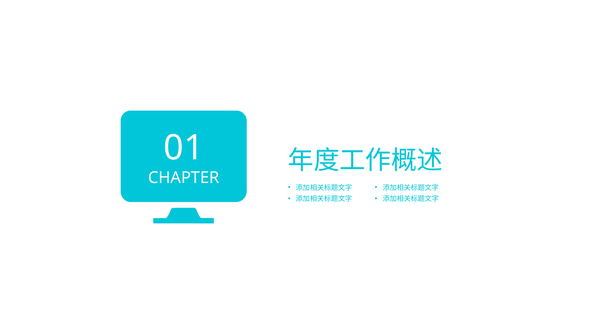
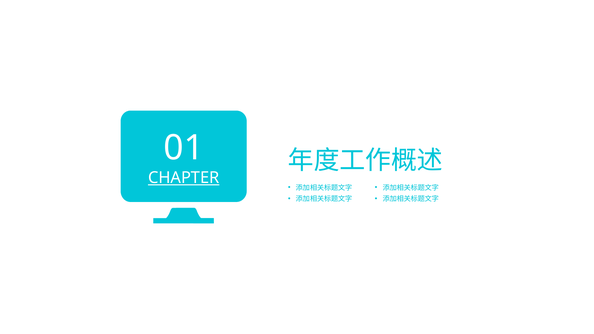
CHAPTER underline: none -> present
